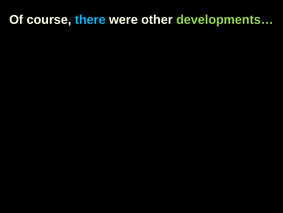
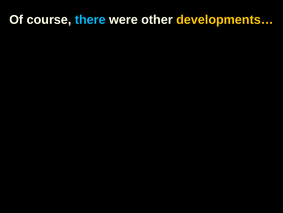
developments… colour: light green -> yellow
